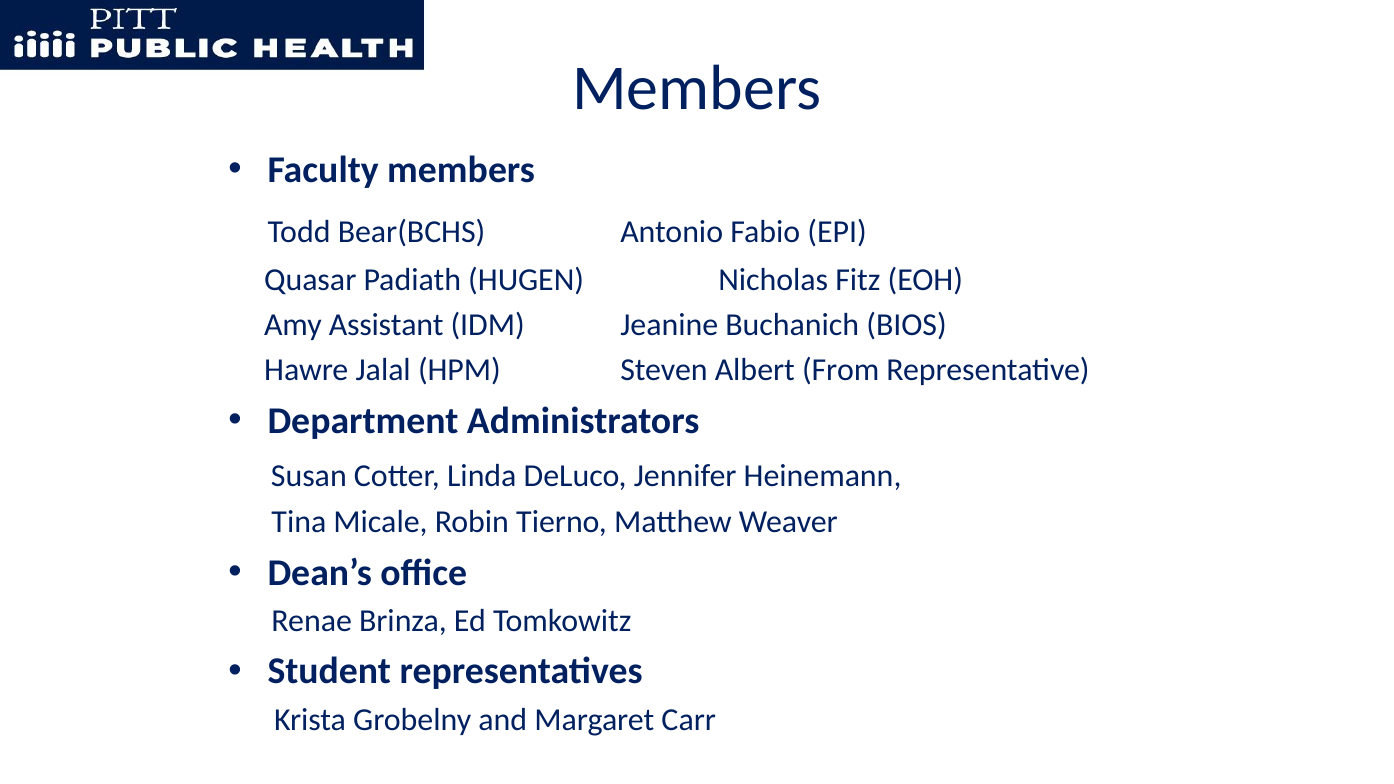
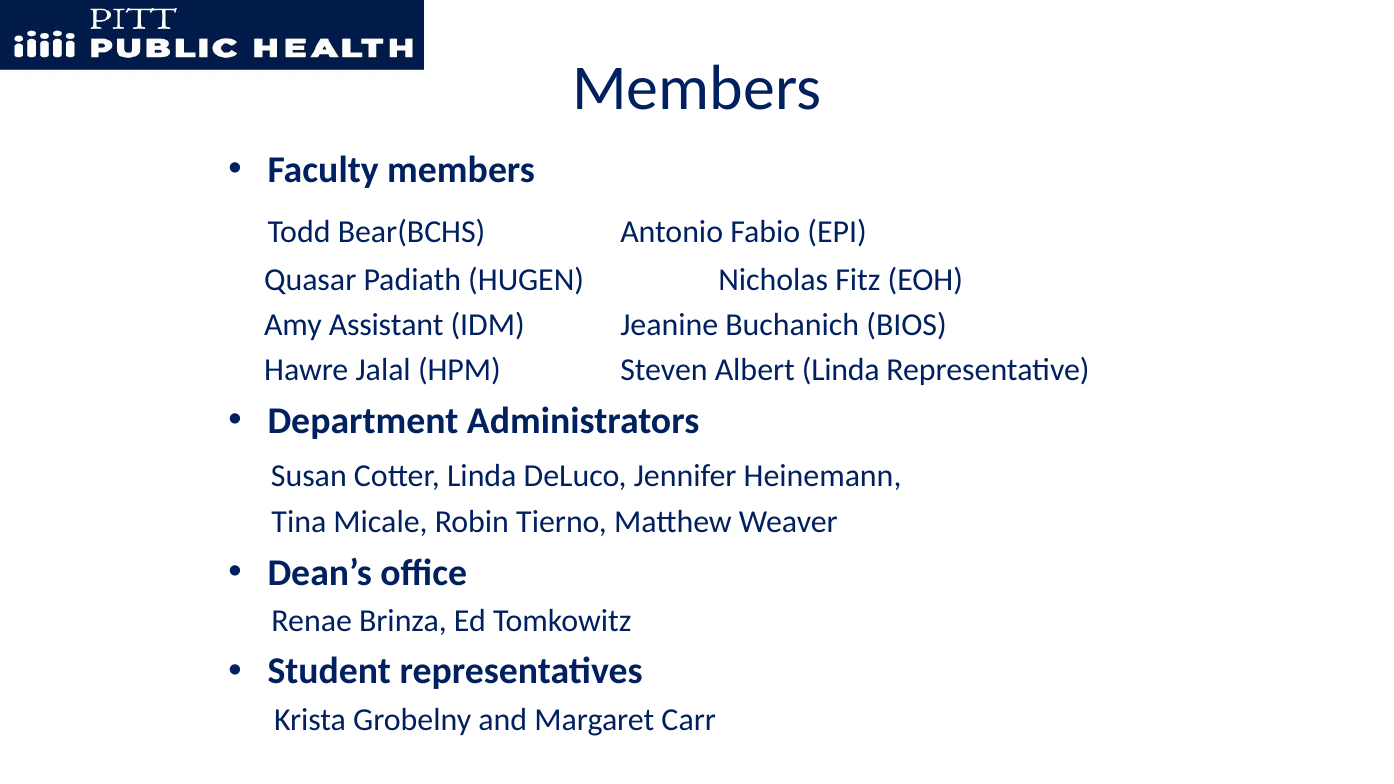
Albert From: From -> Linda
